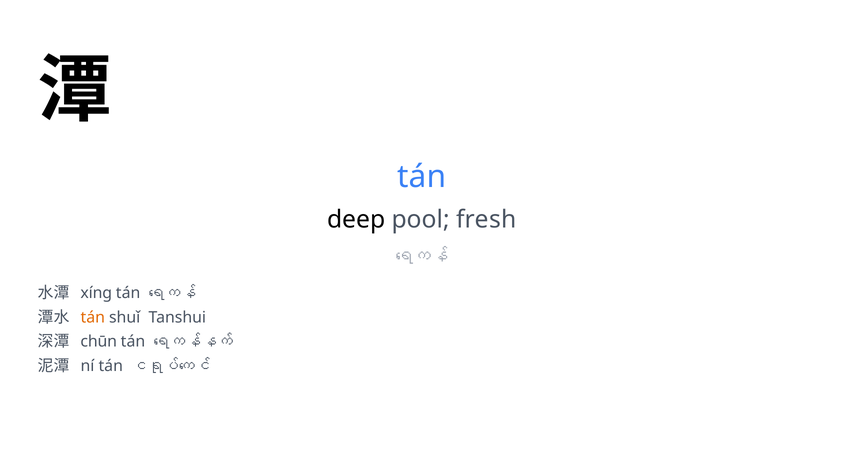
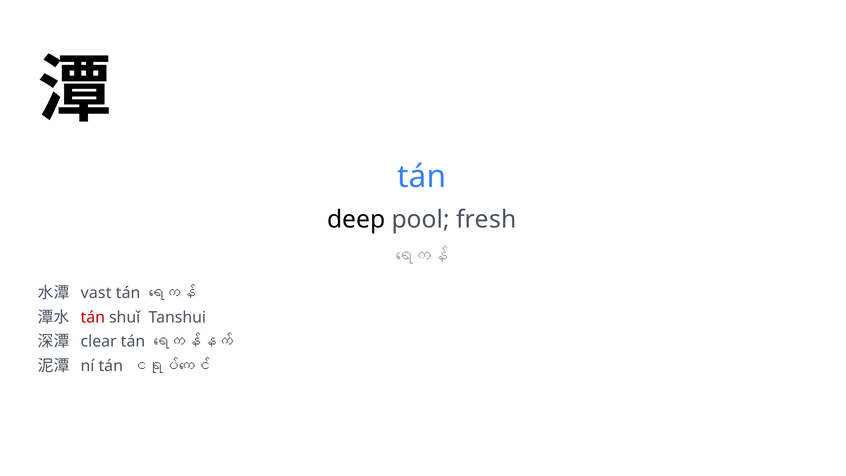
xíng: xíng -> vast
tán at (93, 317) colour: orange -> red
chūn: chūn -> clear
